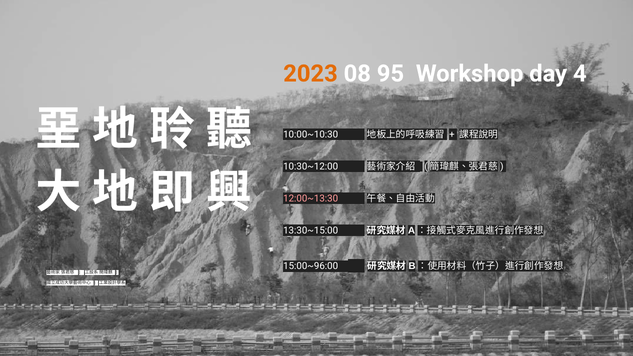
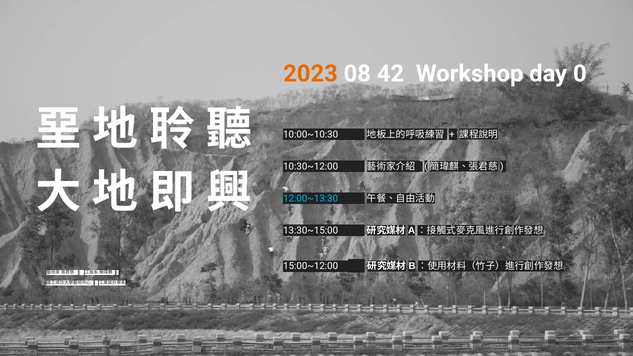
95: 95 -> 42
4: 4 -> 0
12:00~13:30 colour: pink -> light blue
15:00~96:00: 15:00~96:00 -> 15:00~12:00
